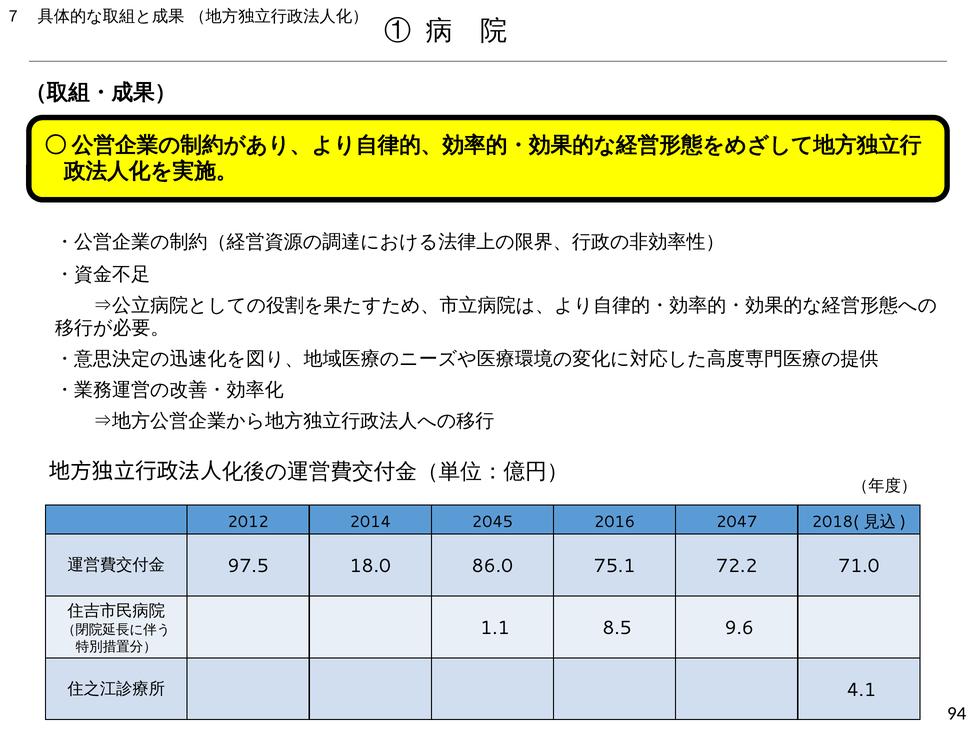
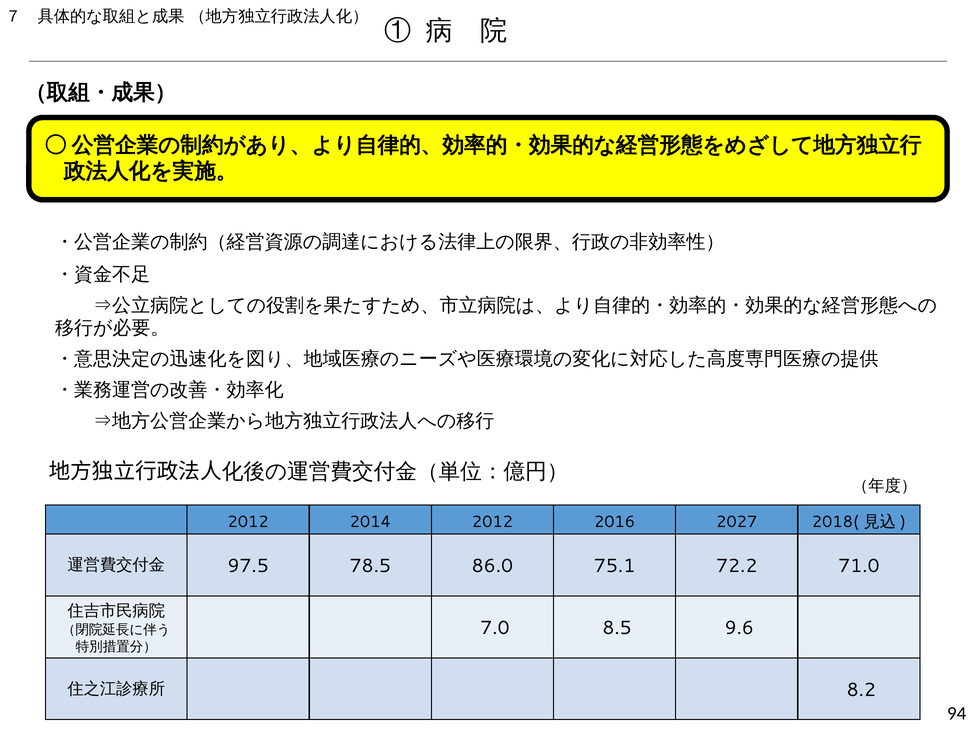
2014 2045: 2045 -> 2012
2047: 2047 -> 2027
18.0: 18.0 -> 78.5
1.1: 1.1 -> 7.0
4.1: 4.1 -> 8.2
